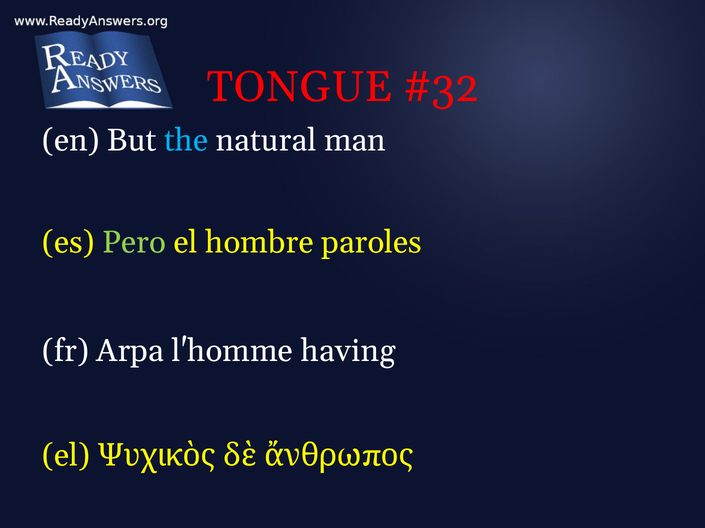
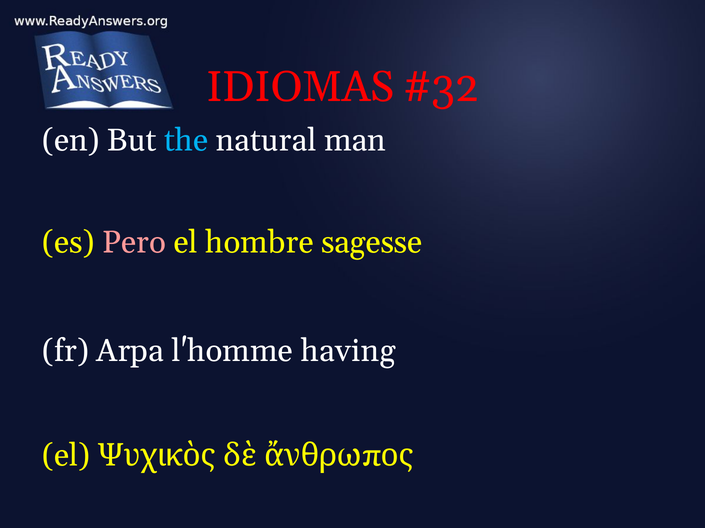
TONGUE: TONGUE -> IDIOMAS
Pero colour: light green -> pink
paroles: paroles -> sagesse
